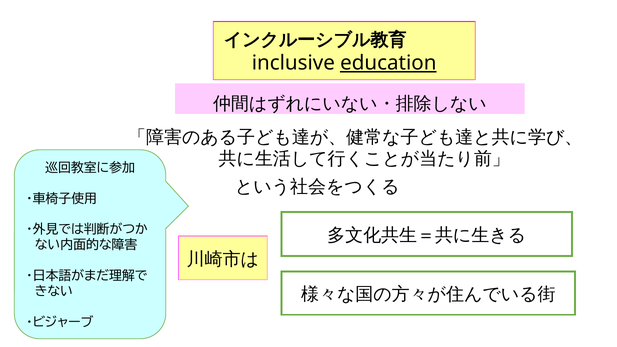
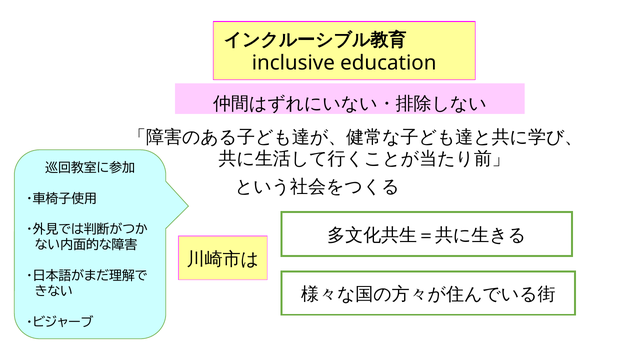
education underline: present -> none
